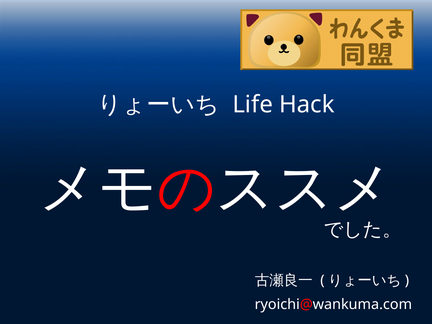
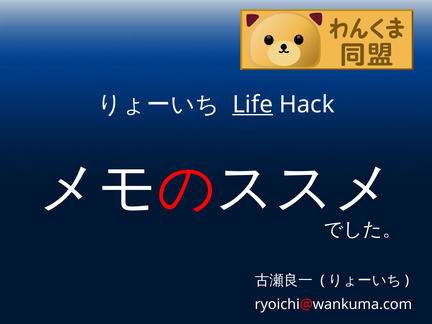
Life underline: none -> present
